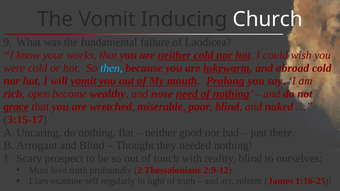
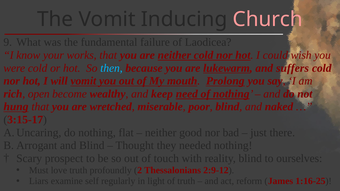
Church colour: white -> pink
abroad: abroad -> suffers
nose: nose -> keep
grace: grace -> hung
